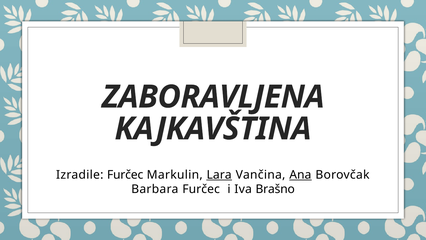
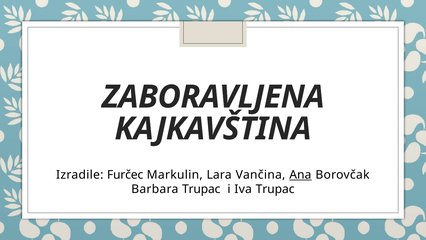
Lara underline: present -> none
Barbara Furčec: Furčec -> Trupac
Iva Brašno: Brašno -> Trupac
